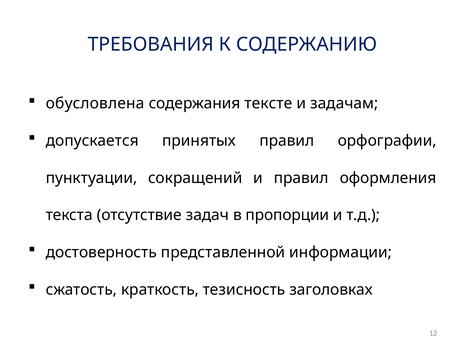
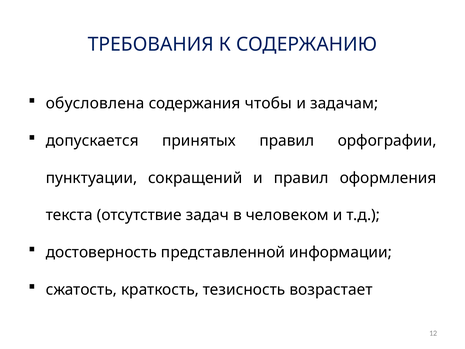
тексте: тексте -> чтобы
пропорции: пропорции -> человеком
заголовках: заголовках -> возрастает
